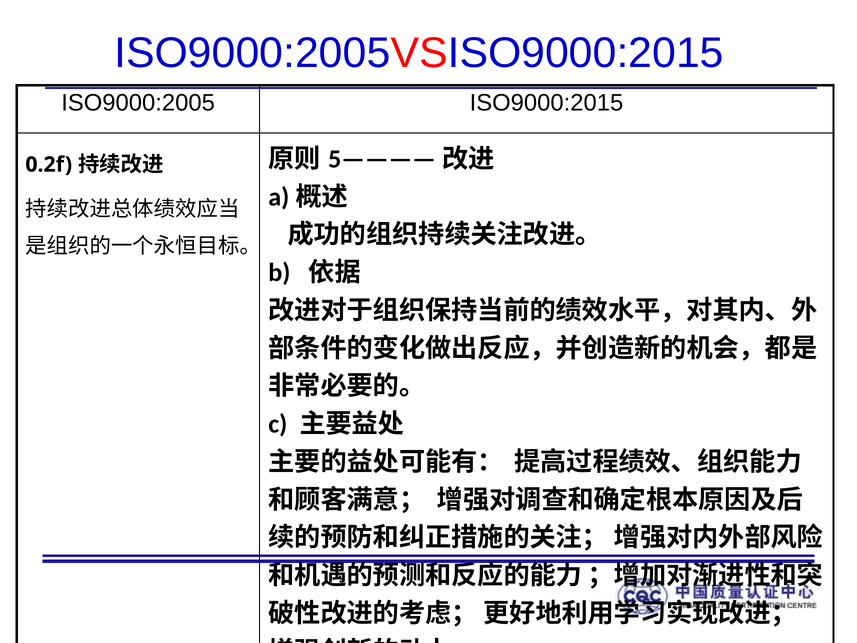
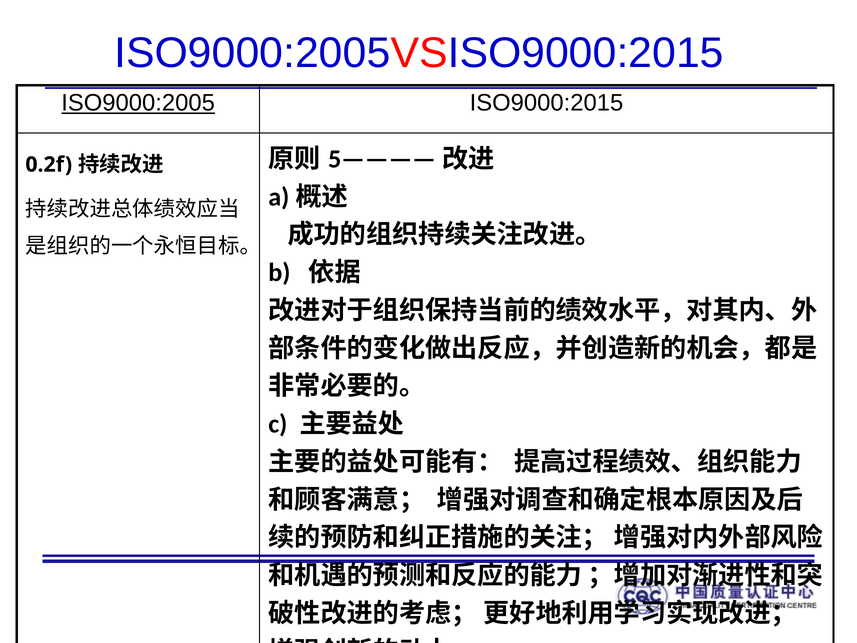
ISO9000:2005 underline: none -> present
